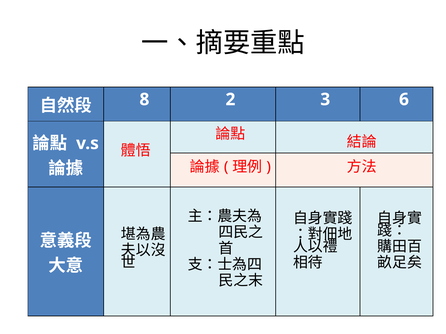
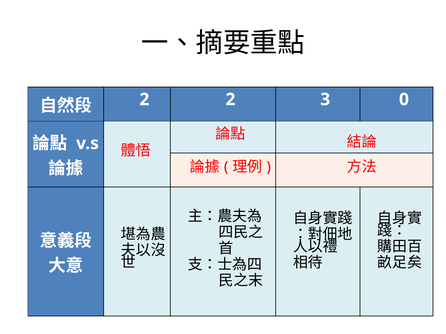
8 at (144, 100): 8 -> 2
6: 6 -> 0
